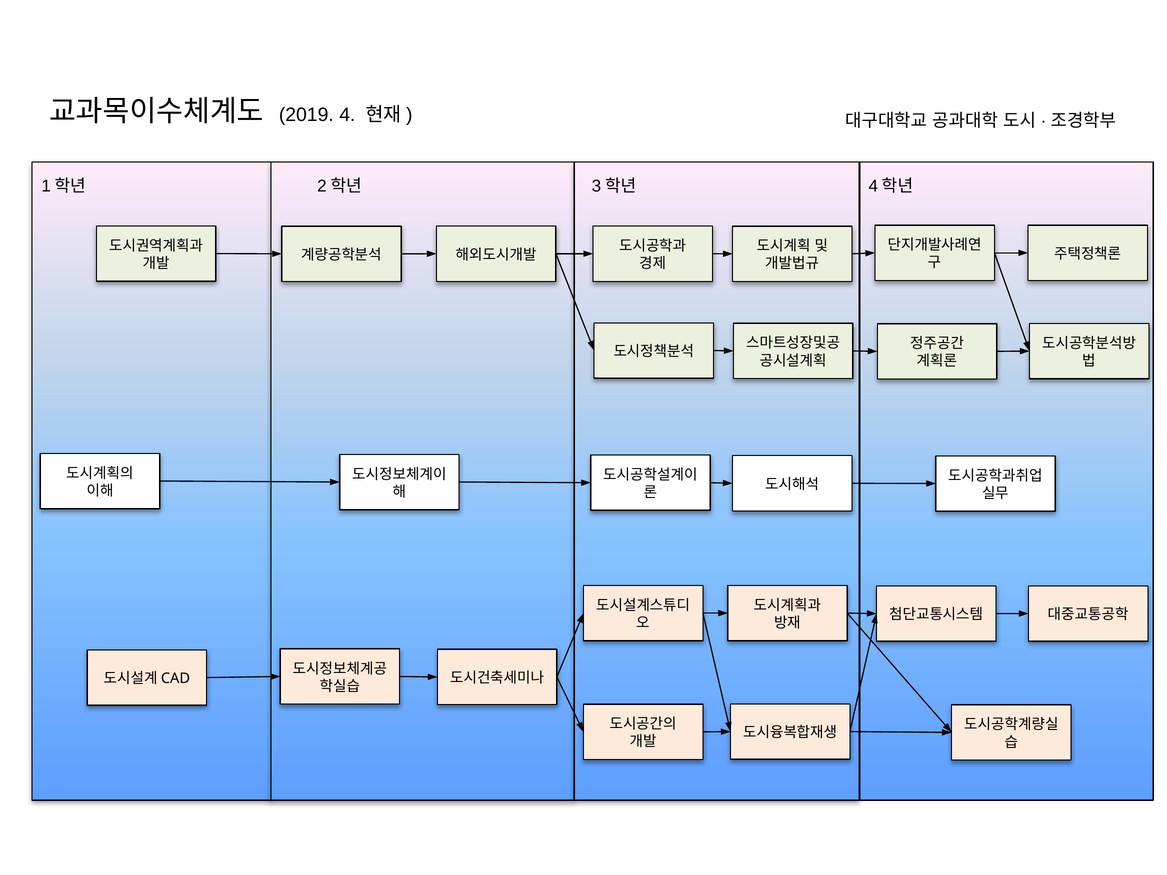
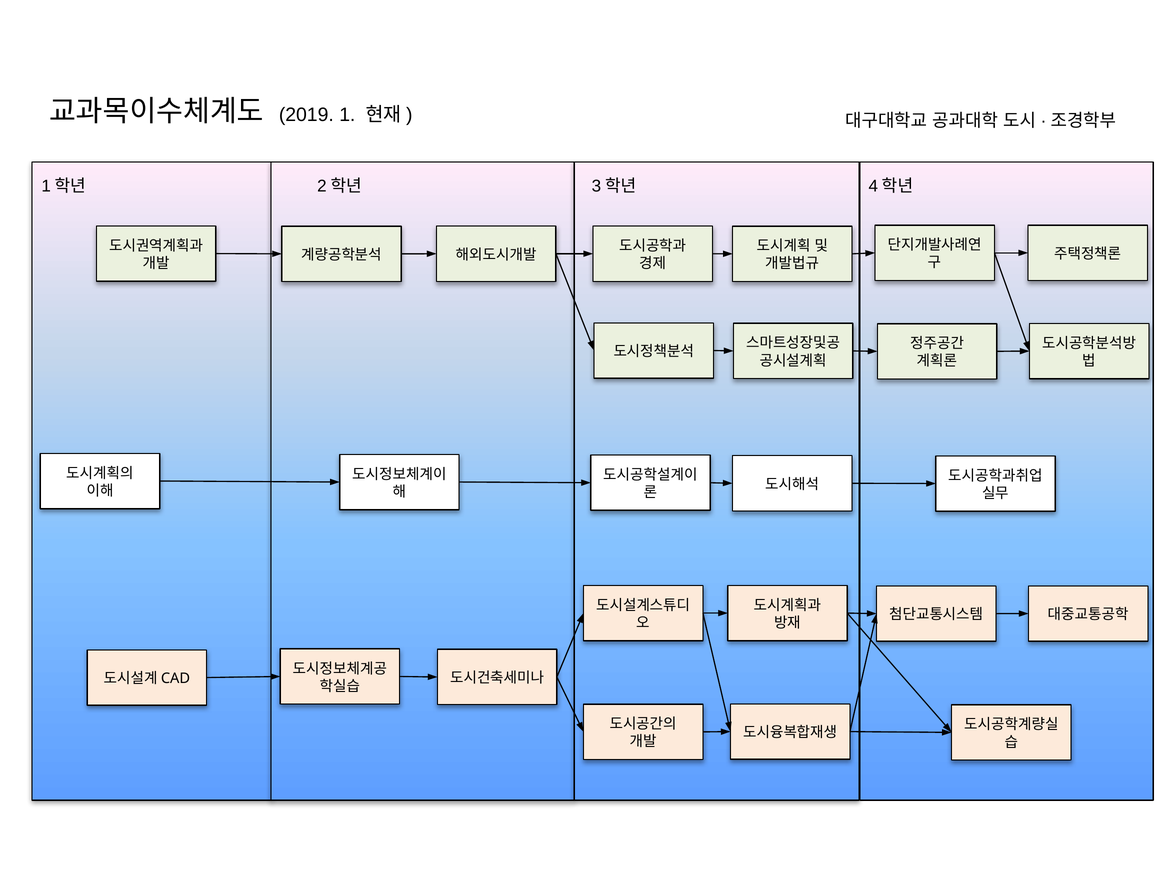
4: 4 -> 1
